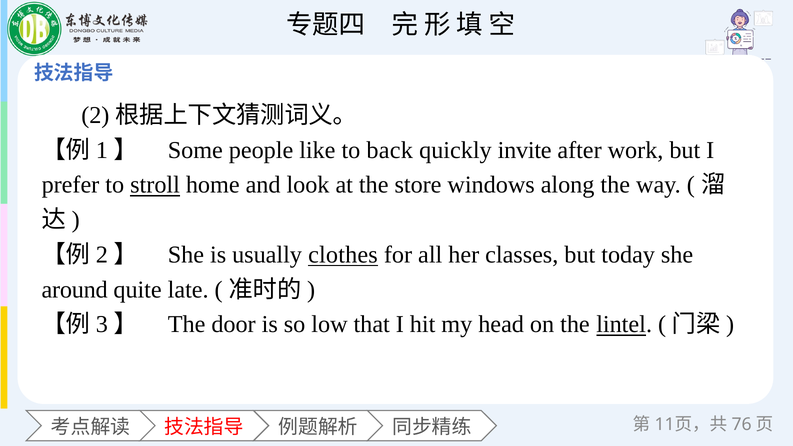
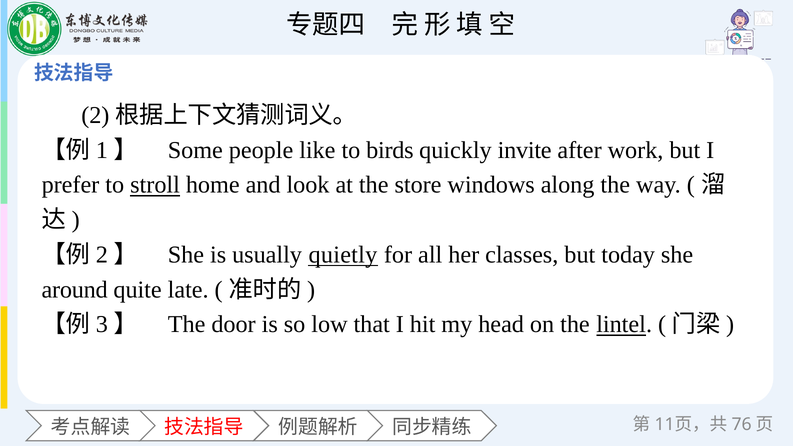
back: back -> birds
clothes: clothes -> quietly
